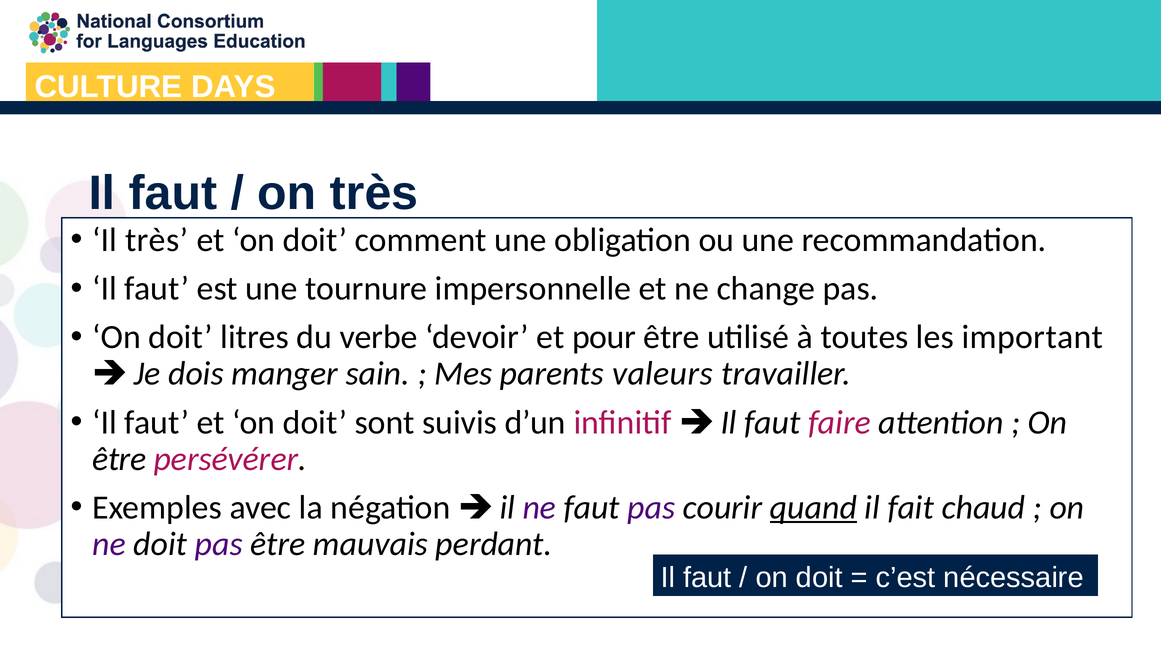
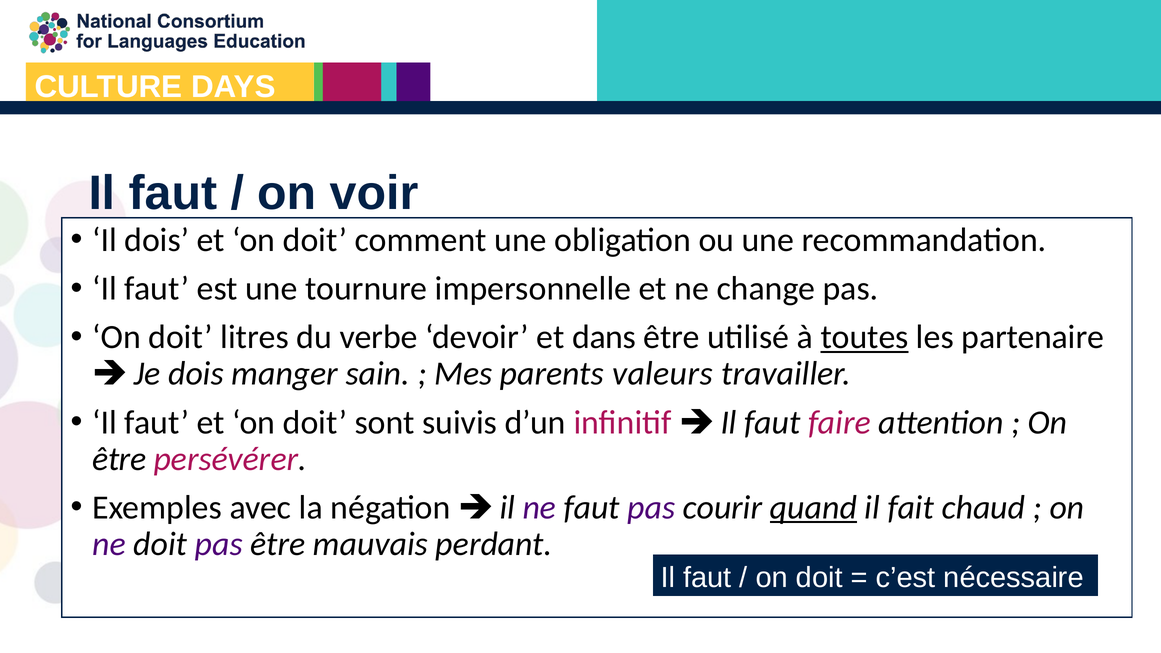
on très: très -> voir
Il très: très -> dois
pour: pour -> dans
toutes underline: none -> present
important: important -> partenaire
